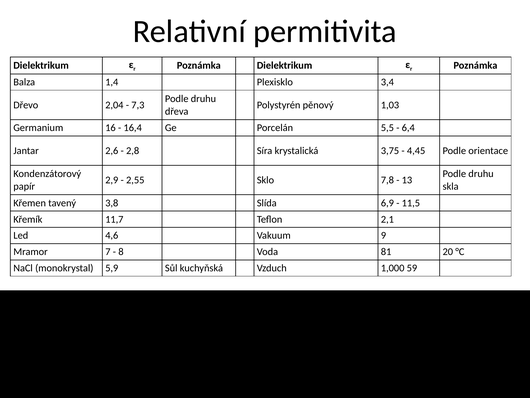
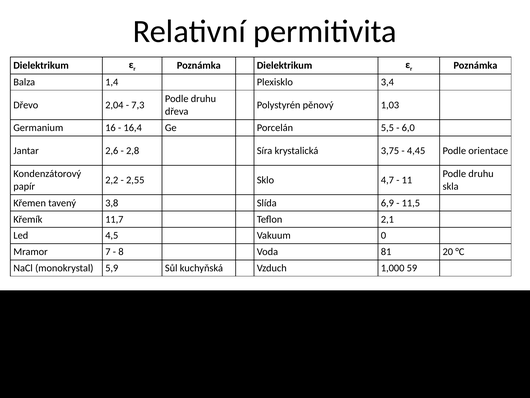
6,4: 6,4 -> 6,0
2,9: 2,9 -> 2,2
7,8: 7,8 -> 4,7
13: 13 -> 11
4,6: 4,6 -> 4,5
9: 9 -> 0
